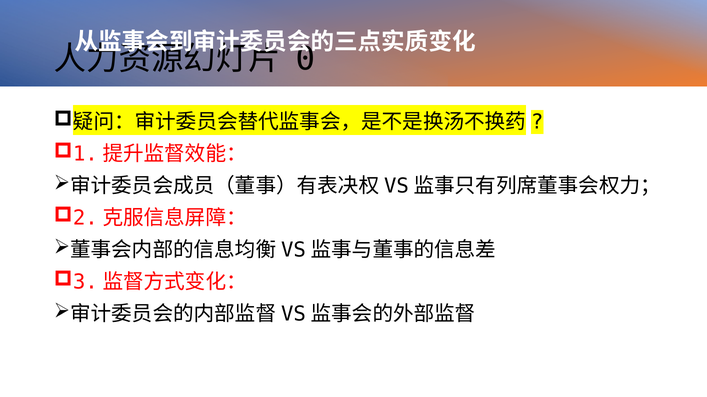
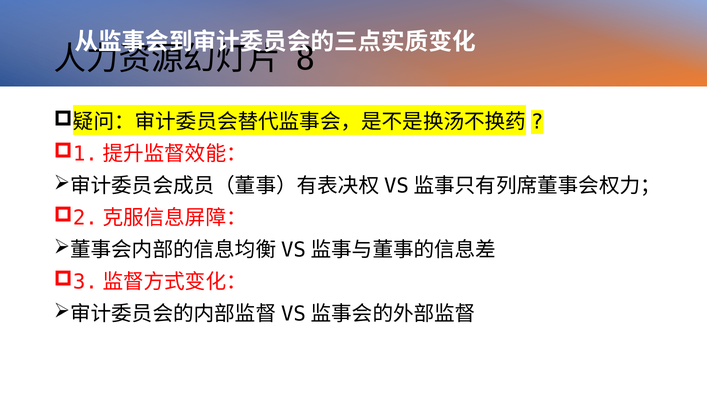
0: 0 -> 8
